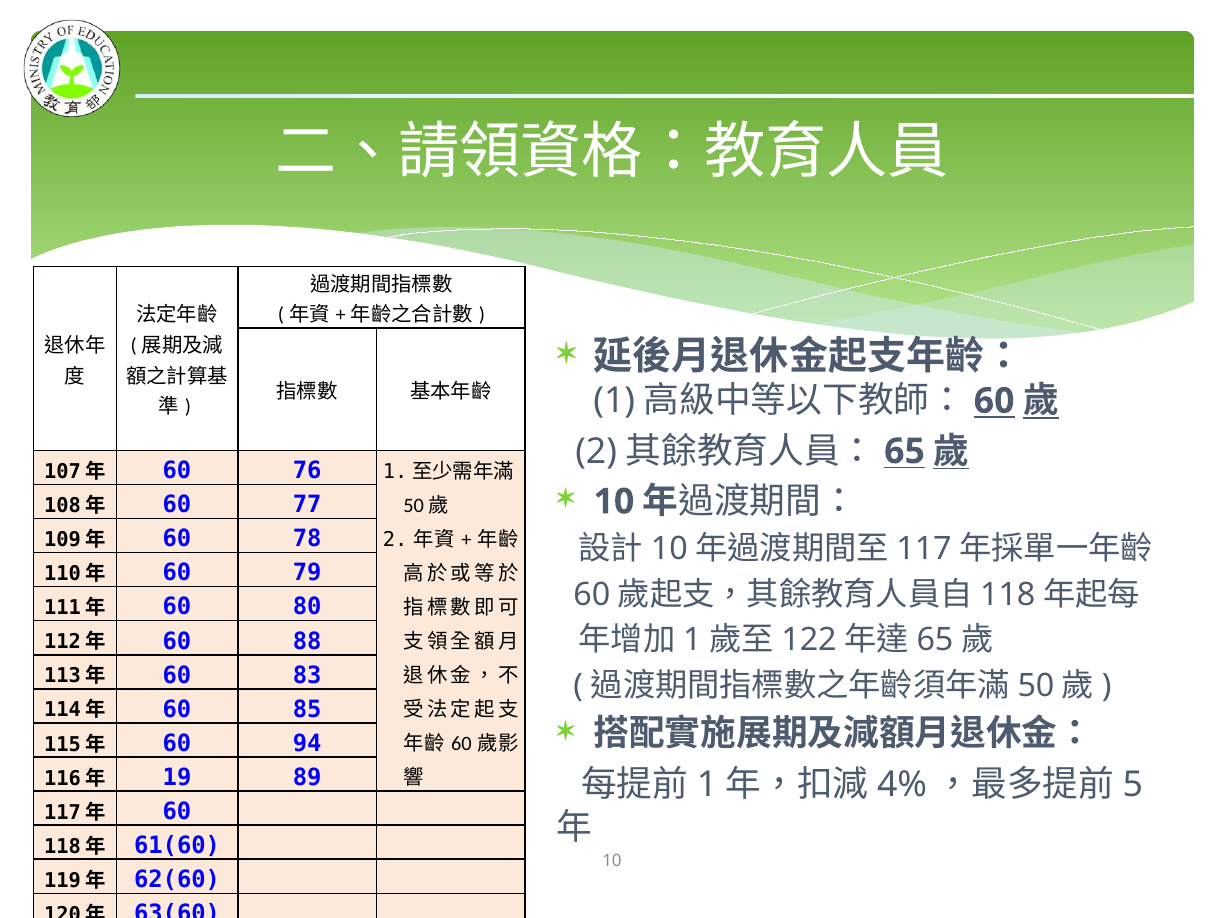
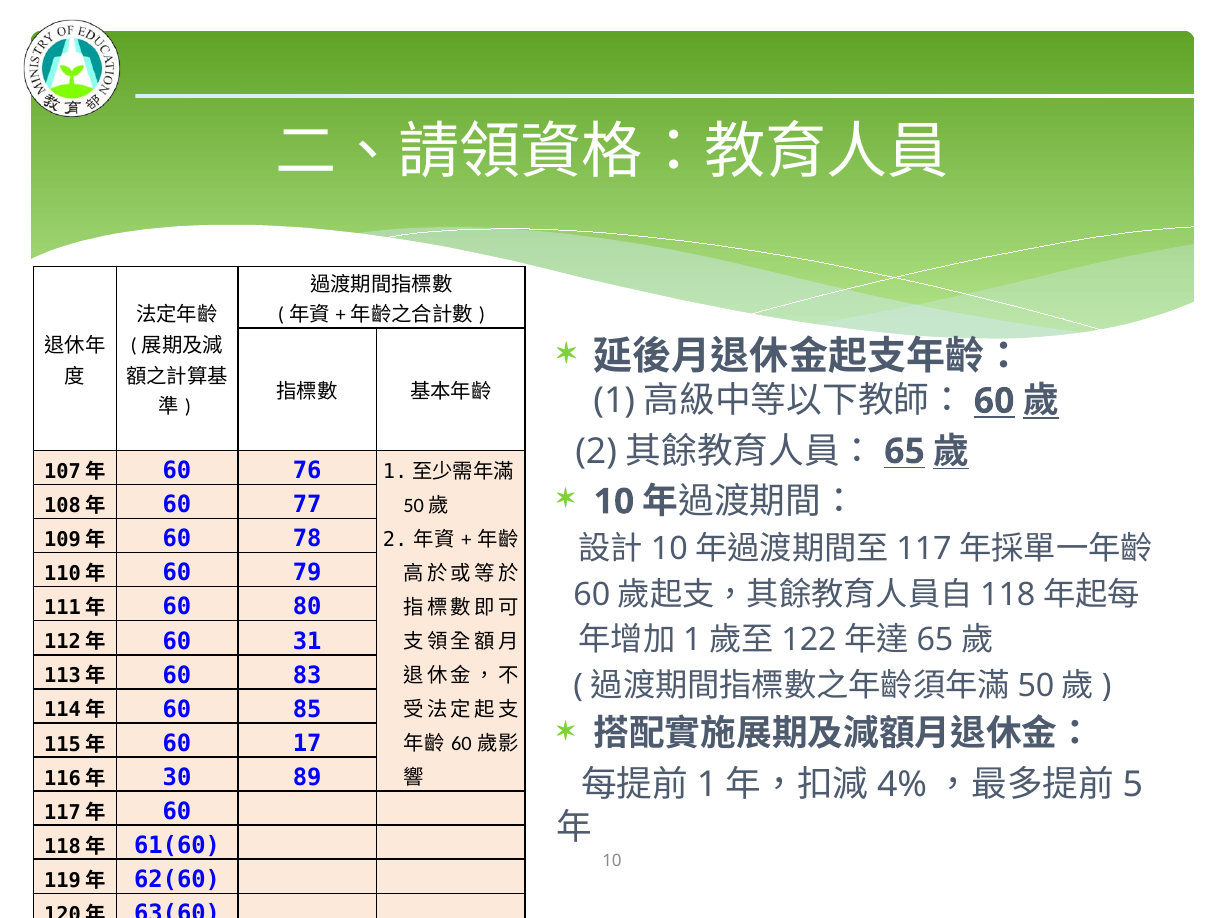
88: 88 -> 31
94: 94 -> 17
19: 19 -> 30
